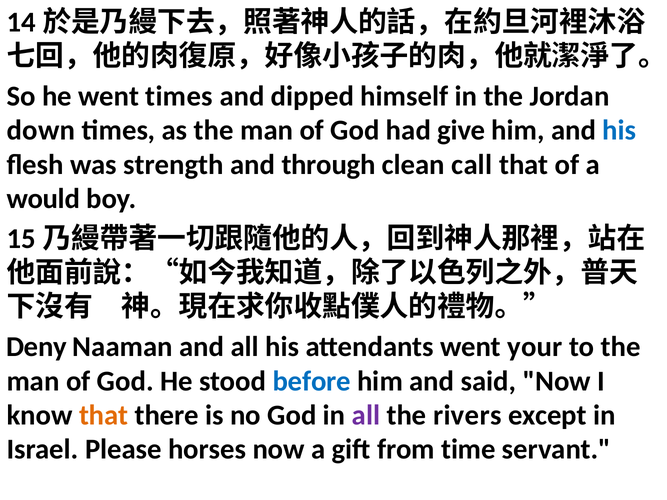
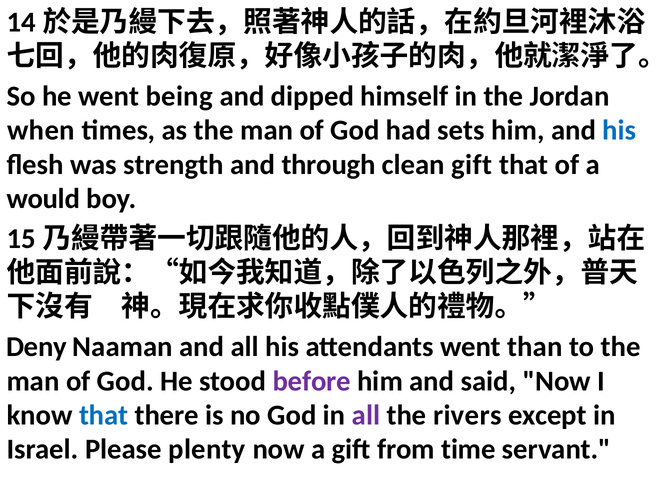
went times: times -> being
down: down -> when
give: give -> sets
clean call: call -> gift
your: your -> than
before colour: blue -> purple
that at (104, 415) colour: orange -> blue
horses: horses -> plenty
